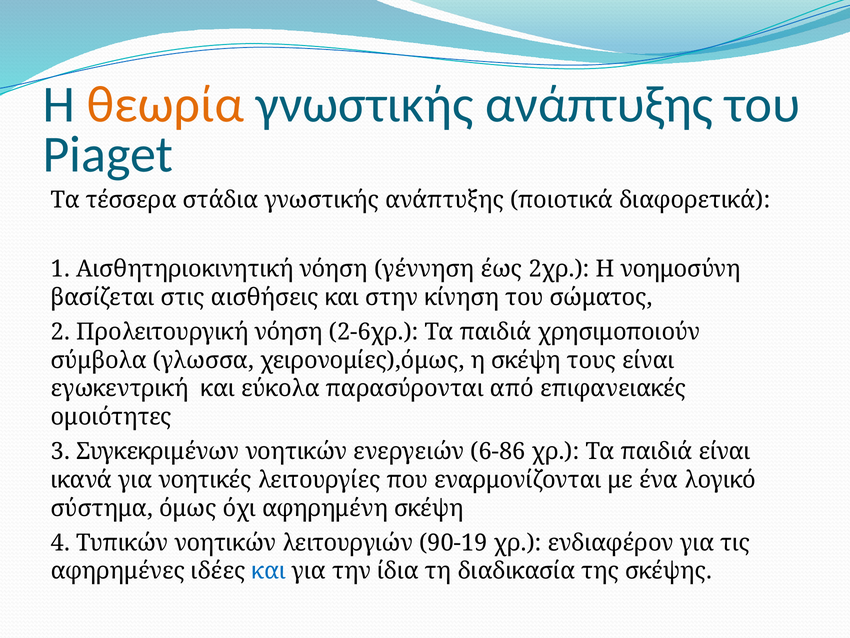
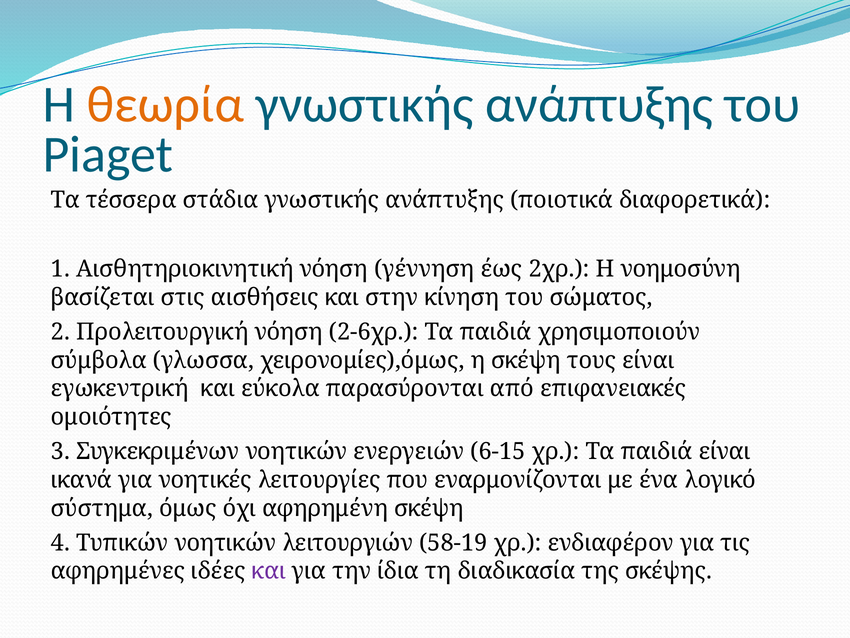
6-86: 6-86 -> 6-15
90-19: 90-19 -> 58-19
και at (269, 571) colour: blue -> purple
